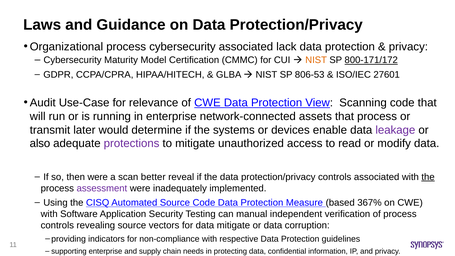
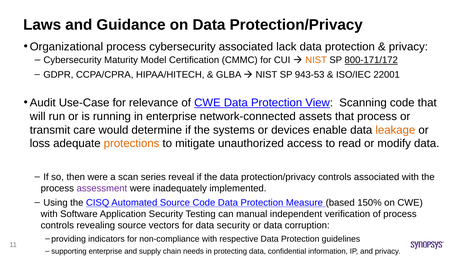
806-53: 806-53 -> 943-53
27601: 27601 -> 22001
later: later -> care
leakage colour: purple -> orange
also: also -> loss
protections colour: purple -> orange
better: better -> series
the at (428, 177) underline: present -> none
367%: 367% -> 150%
data mitigate: mitigate -> security
